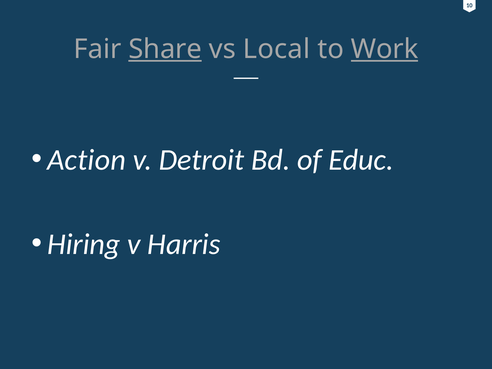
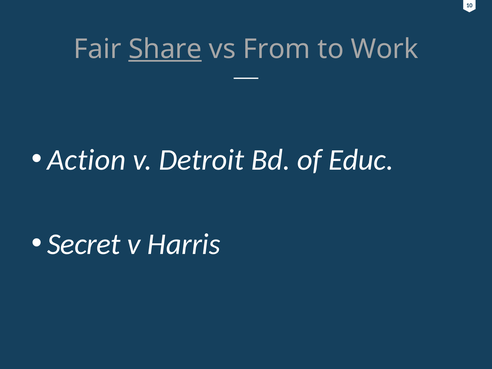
Local: Local -> From
Work underline: present -> none
Hiring: Hiring -> Secret
